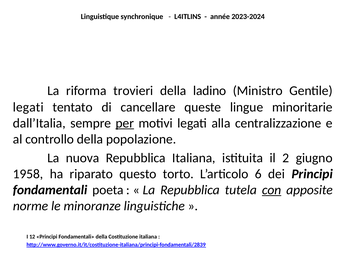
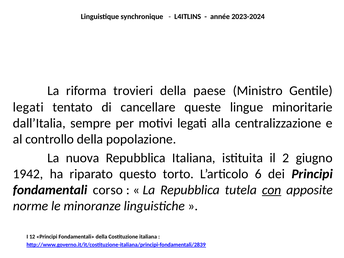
ladino: ladino -> paese
per underline: present -> none
1958: 1958 -> 1942
poeta: poeta -> corso
